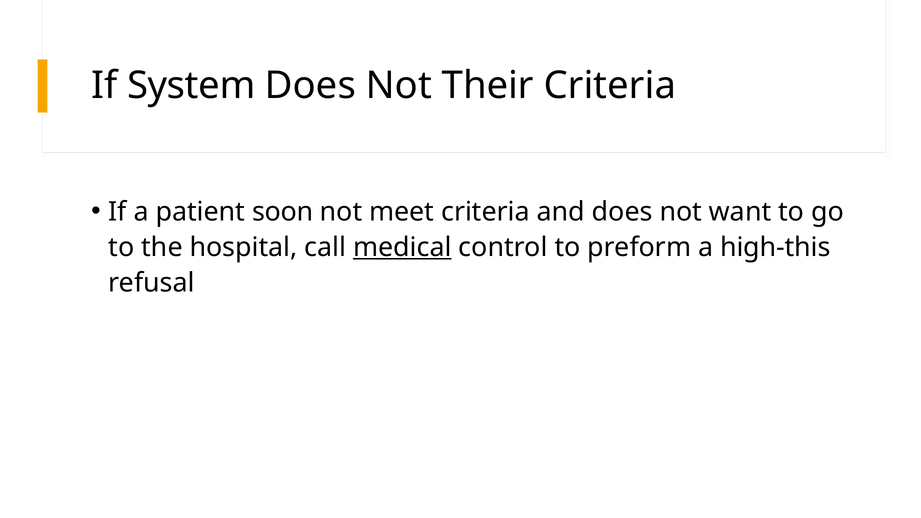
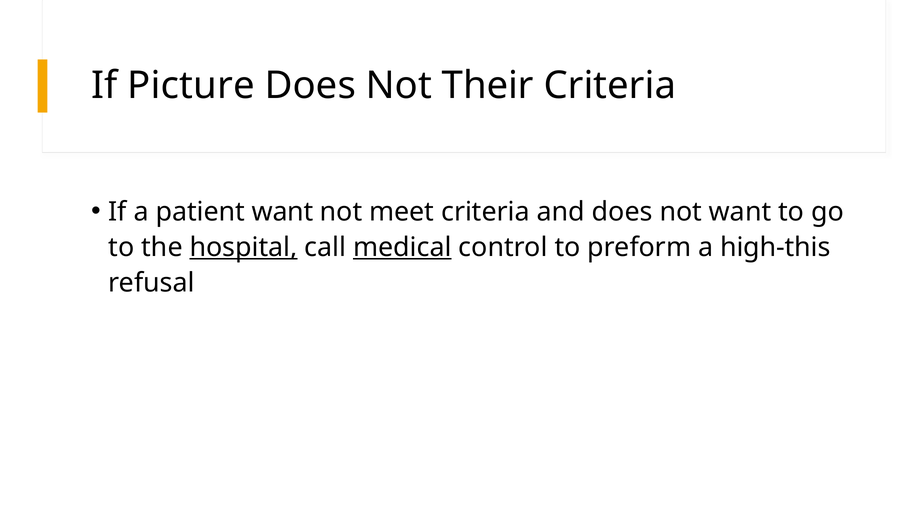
System: System -> Picture
patient soon: soon -> want
hospital underline: none -> present
